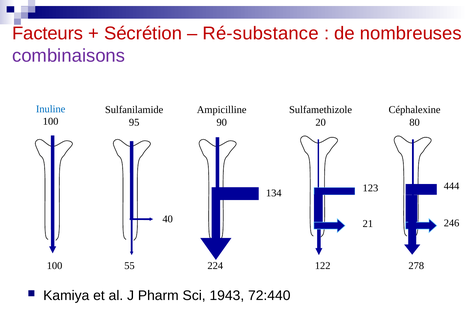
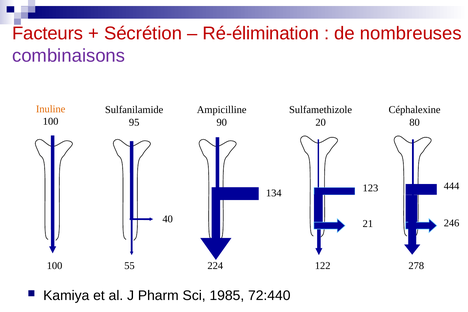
Ré-substance: Ré-substance -> Ré-élimination
Inuline colour: blue -> orange
1943: 1943 -> 1985
